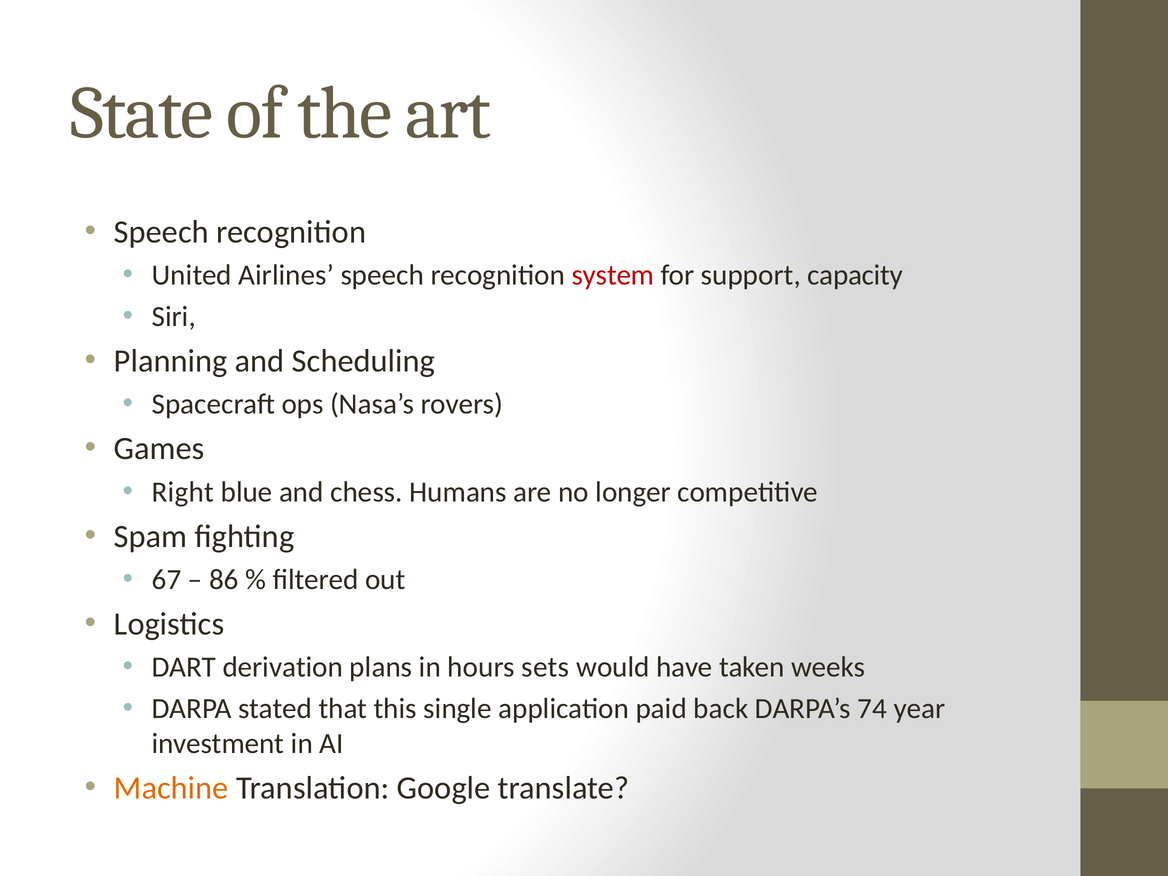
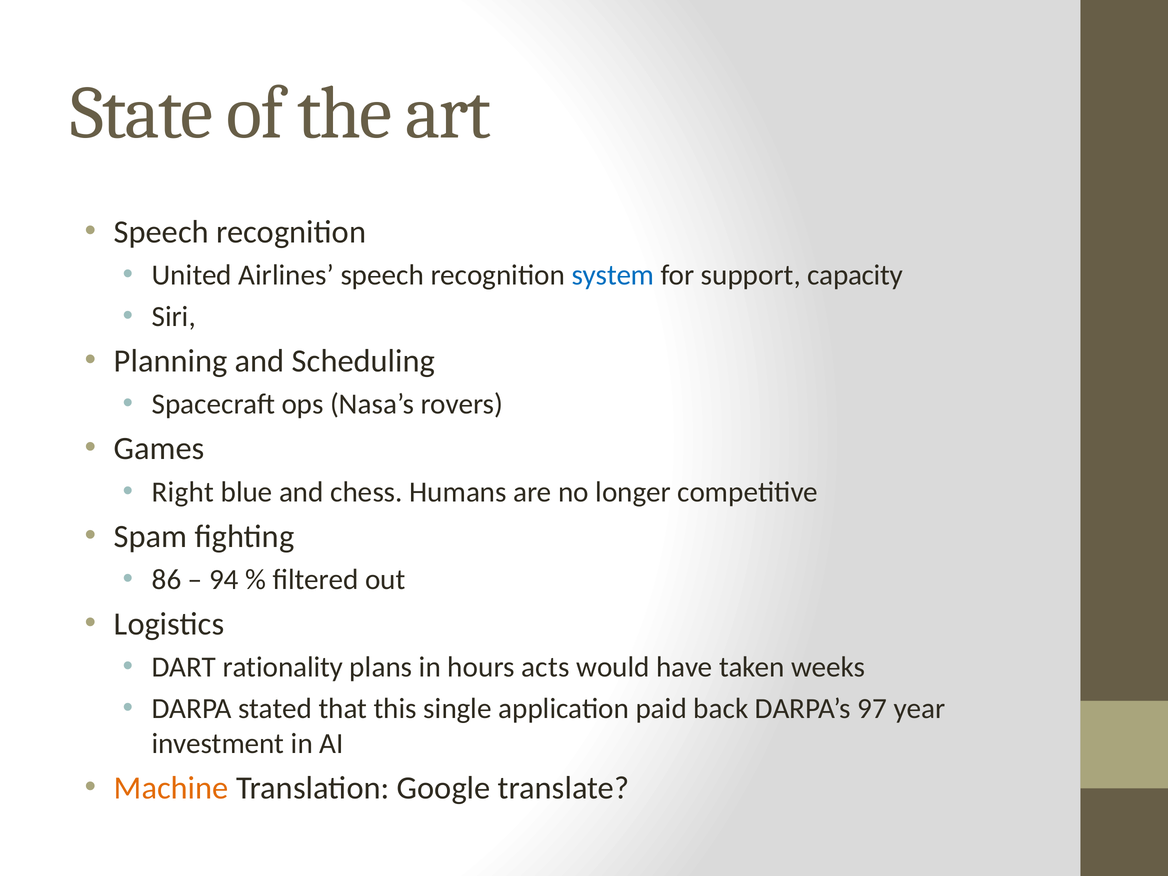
system colour: red -> blue
67: 67 -> 86
86: 86 -> 94
derivation: derivation -> rationality
sets: sets -> acts
74: 74 -> 97
